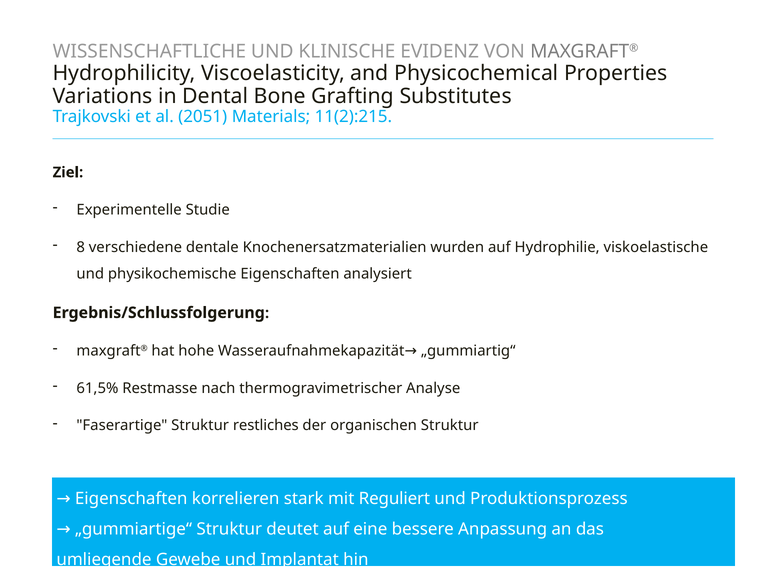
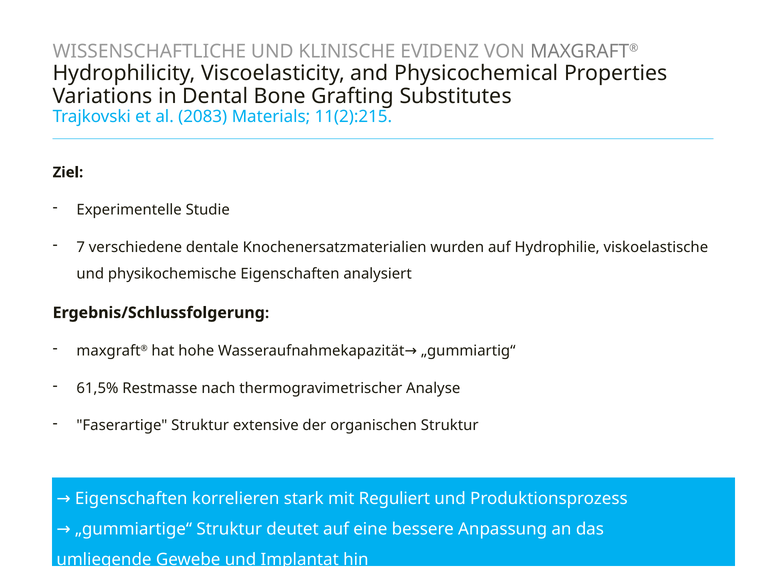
2051: 2051 -> 2083
8: 8 -> 7
restliches: restliches -> extensive
